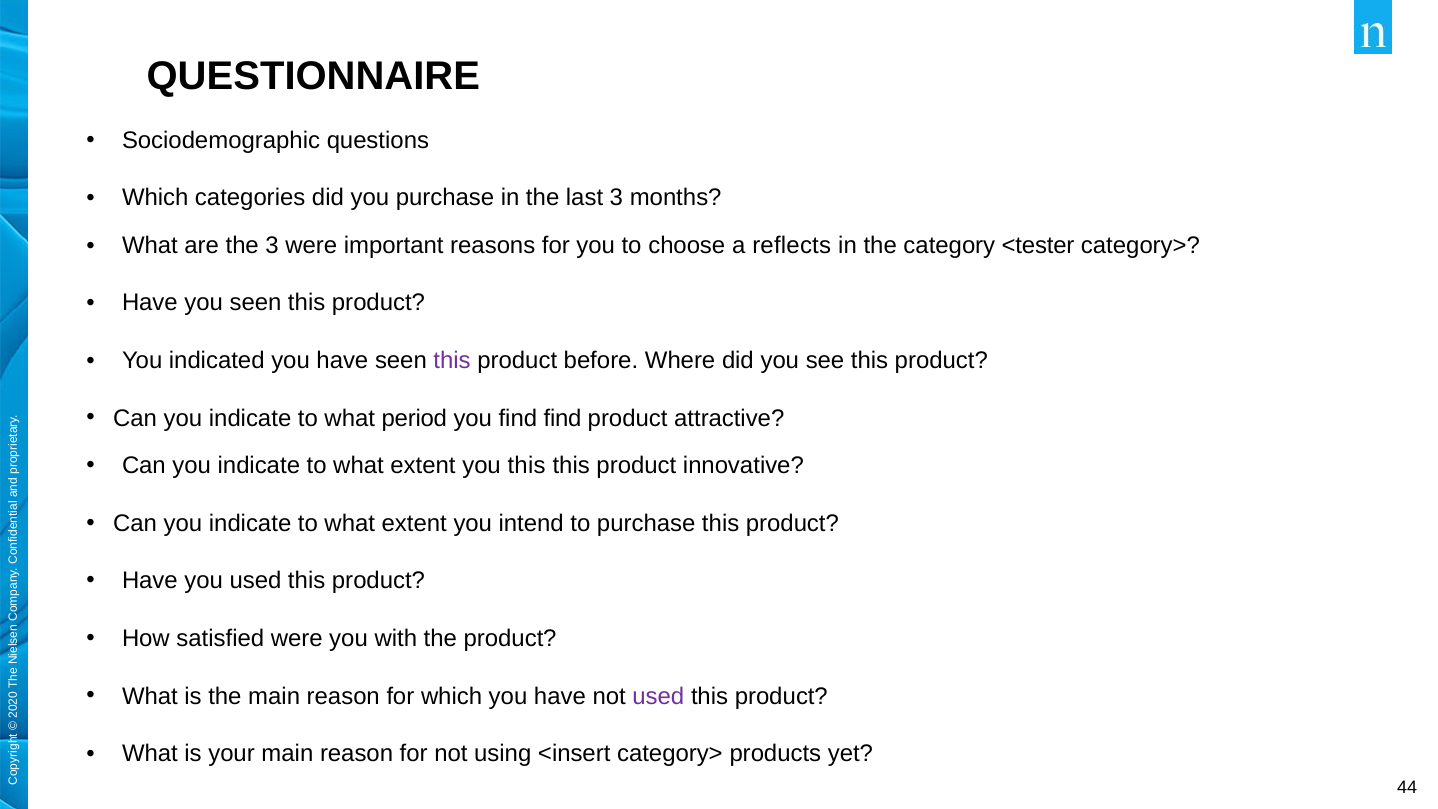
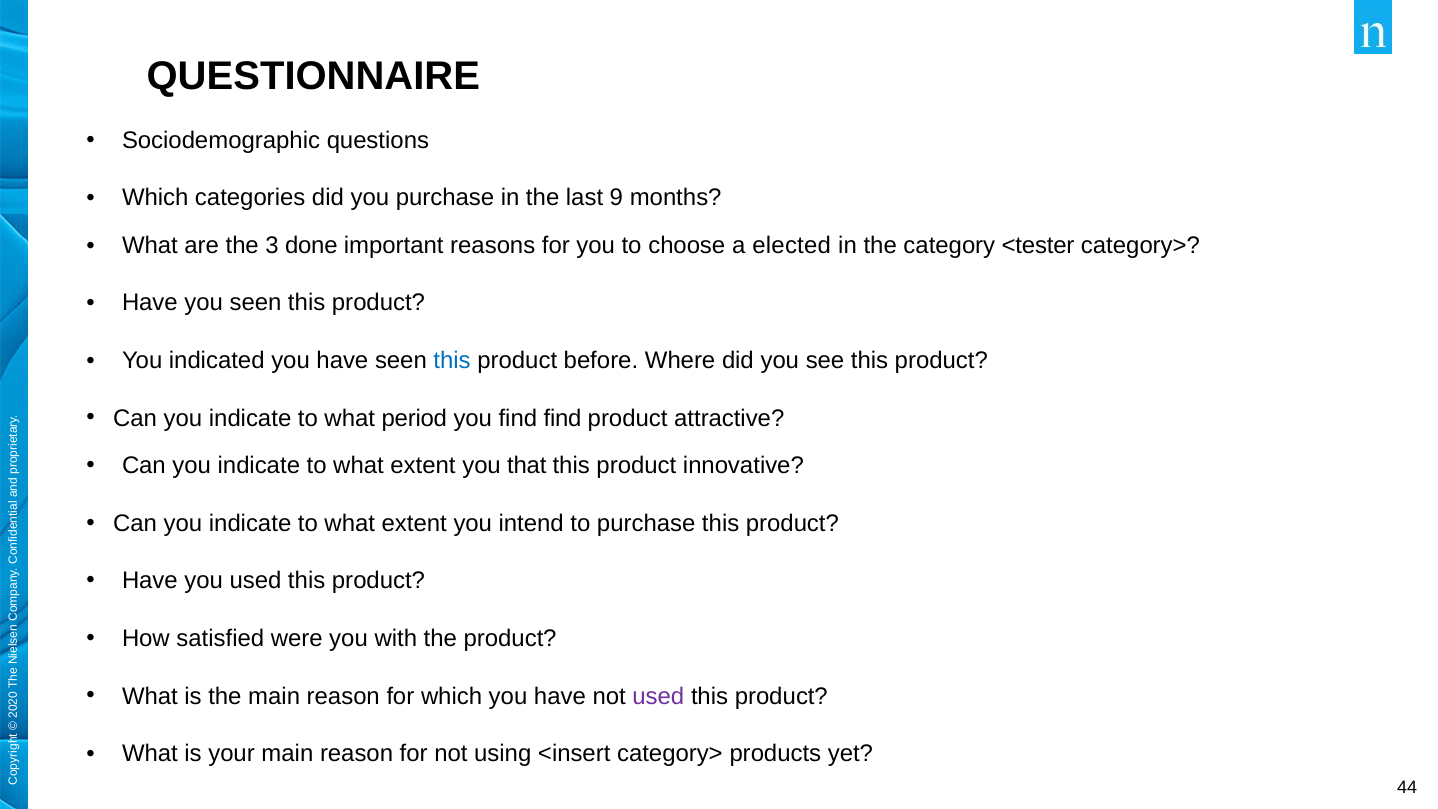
last 3: 3 -> 9
3 were: were -> done
reflects: reflects -> elected
this at (452, 361) colour: purple -> blue
you this: this -> that
